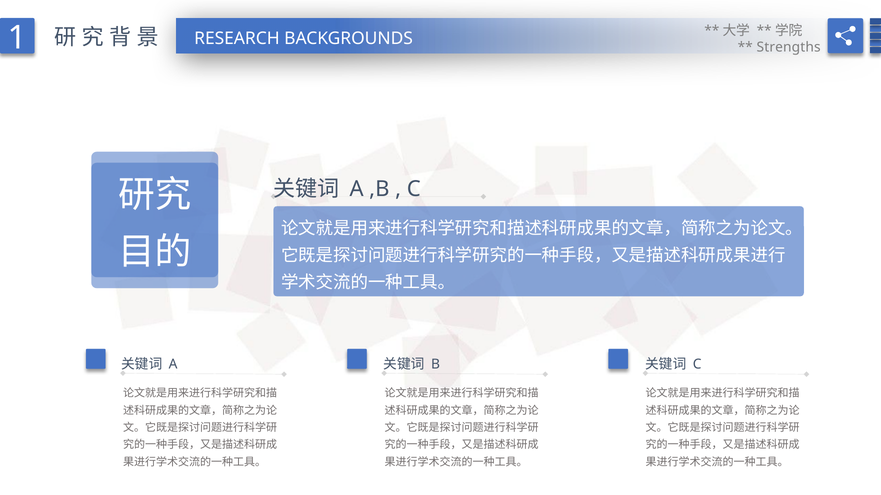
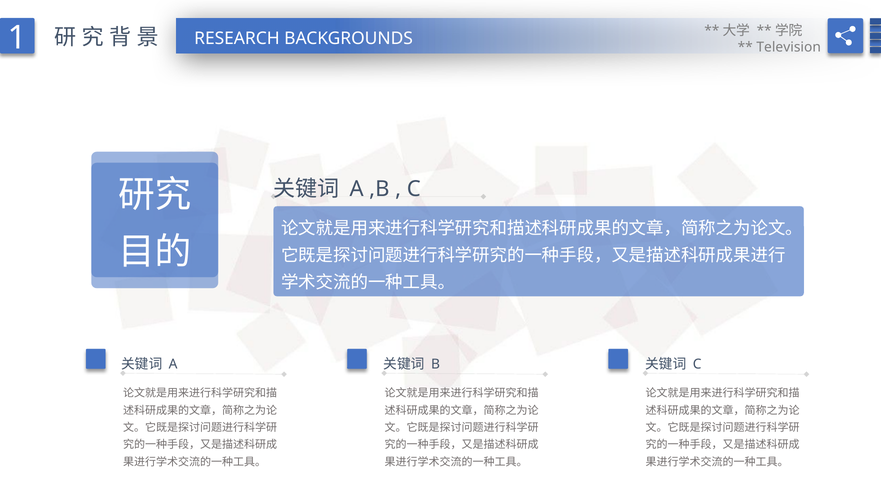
Strengths: Strengths -> Television
